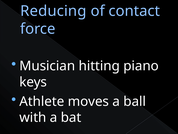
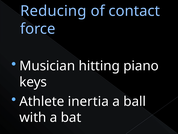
moves: moves -> inertia
